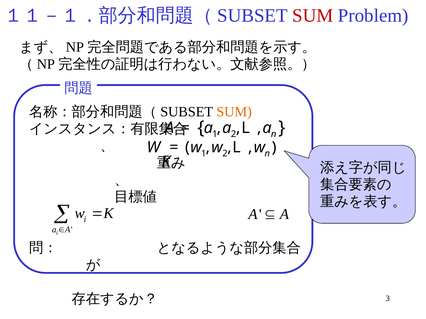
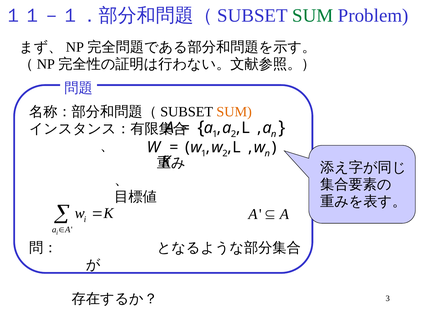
SUM at (313, 16) colour: red -> green
